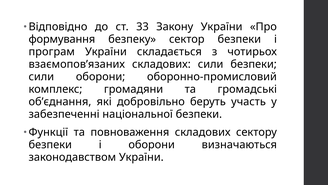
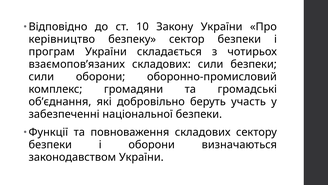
33: 33 -> 10
формування: формування -> керівництво
